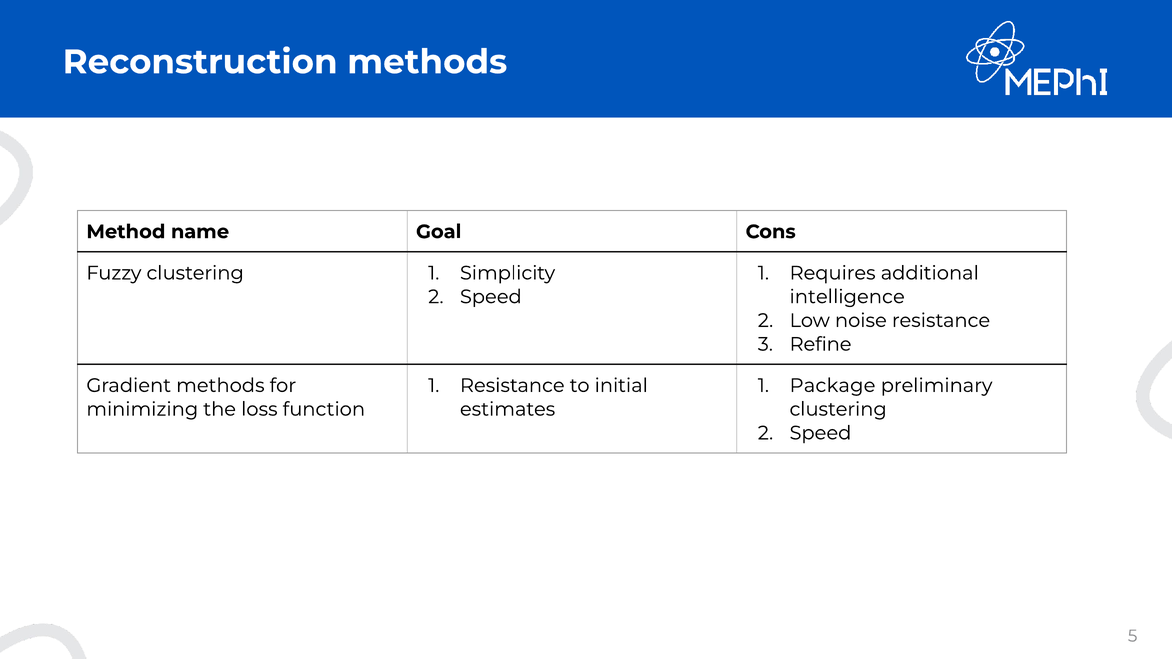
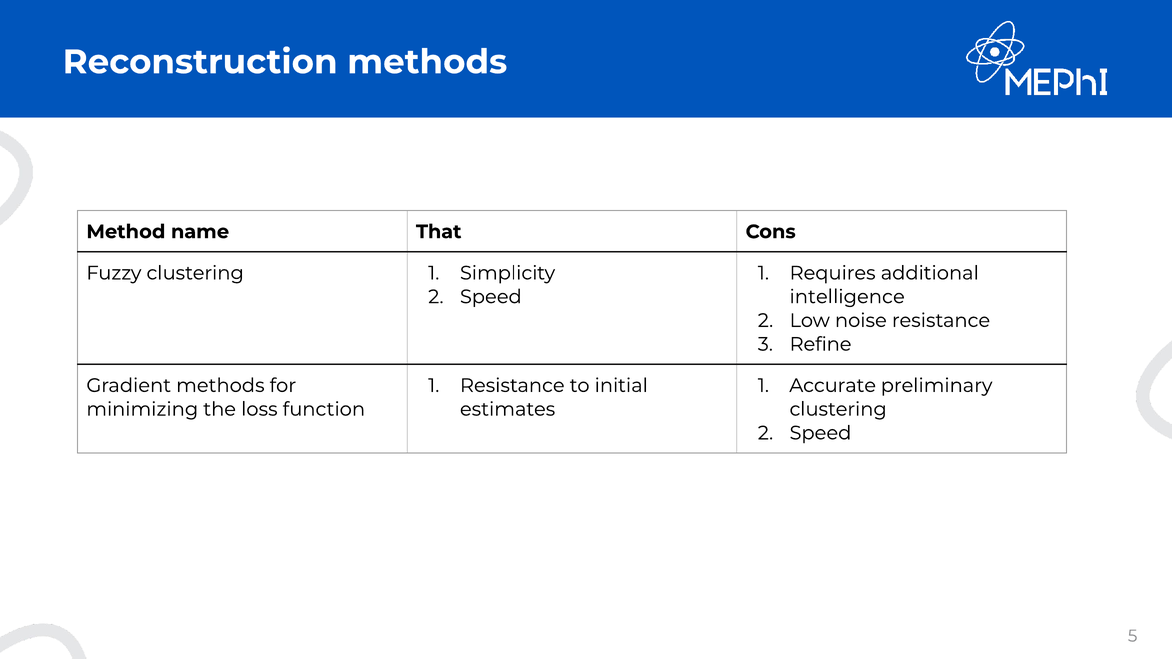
Goal: Goal -> That
Package: Package -> Accurate
